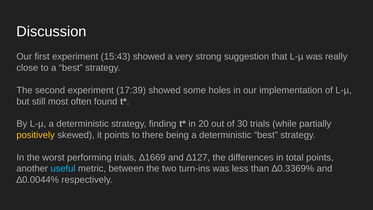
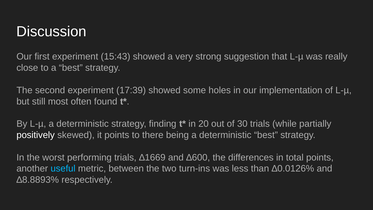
positively colour: yellow -> white
∆127: ∆127 -> ∆600
∆0.3369%: ∆0.3369% -> ∆0.0126%
∆0.0044%: ∆0.0044% -> ∆8.8893%
